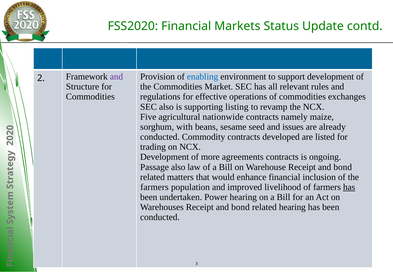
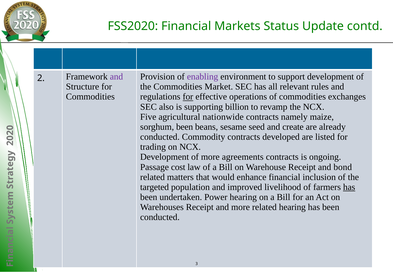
enabling colour: blue -> purple
for at (188, 97) underline: none -> present
listing: listing -> billion
sorghum with: with -> been
issues: issues -> create
Passage also: also -> cost
farmers at (154, 187): farmers -> targeted
Warehouses Receipt and bond: bond -> more
